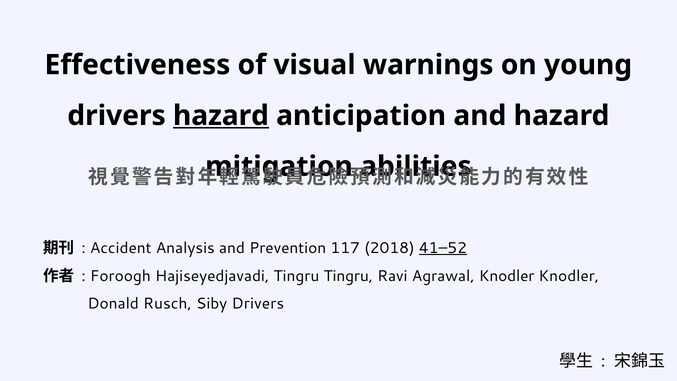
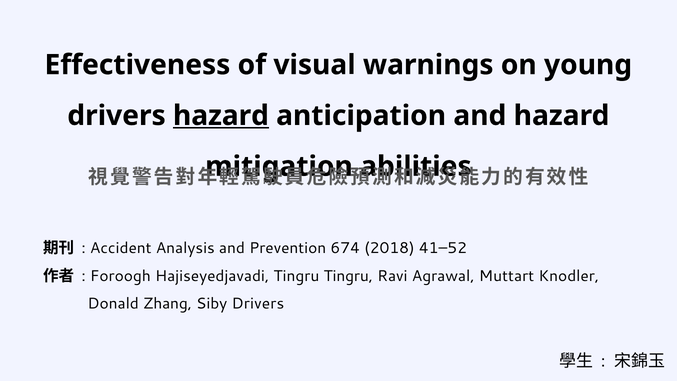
117: 117 -> 674
41–52 underline: present -> none
Agrawal Knodler: Knodler -> Muttart
Rusch: Rusch -> Zhang
